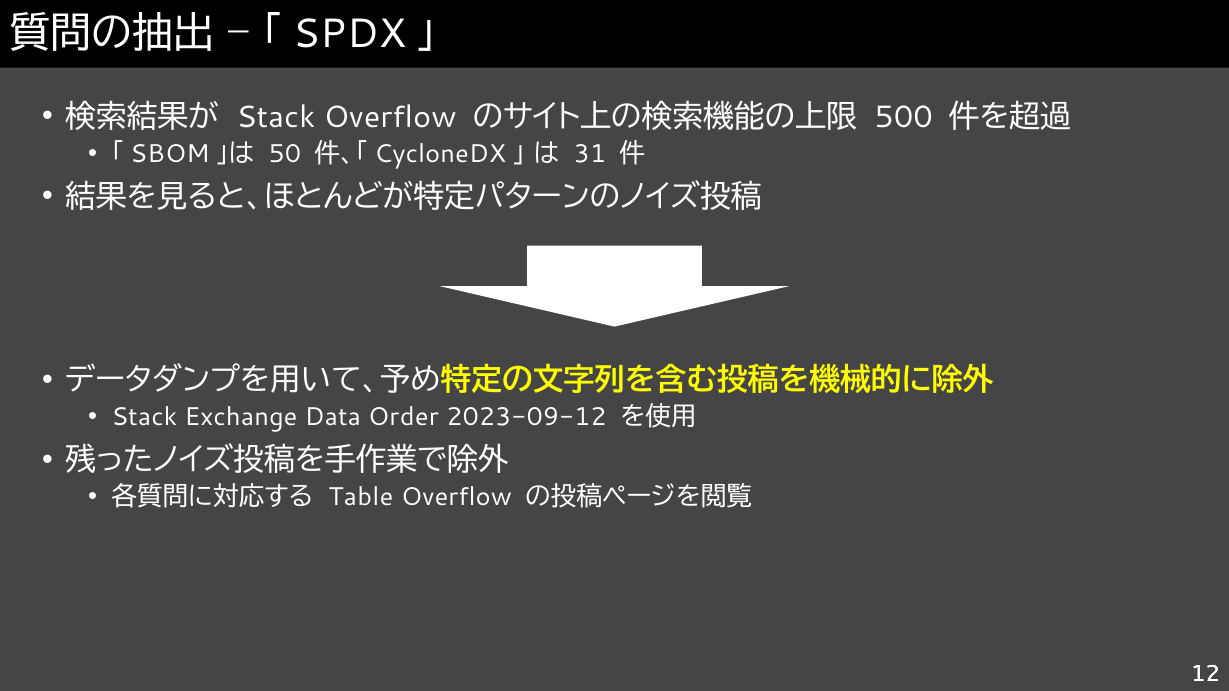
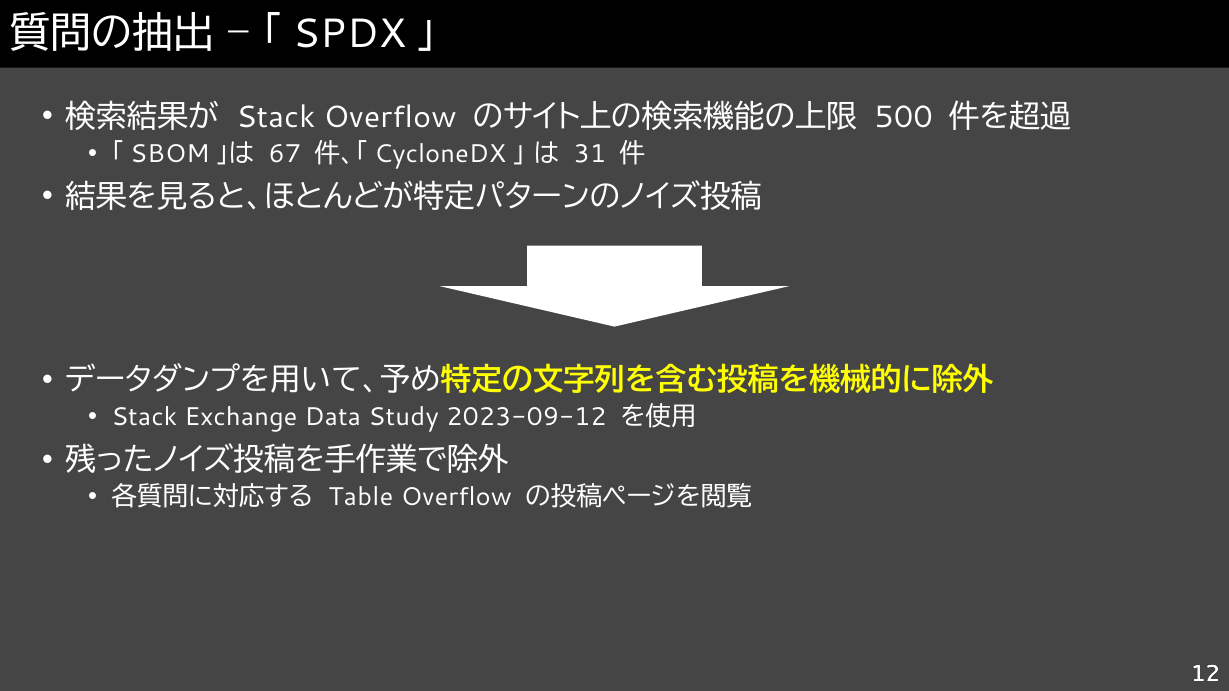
50: 50 -> 67
Order: Order -> Study
